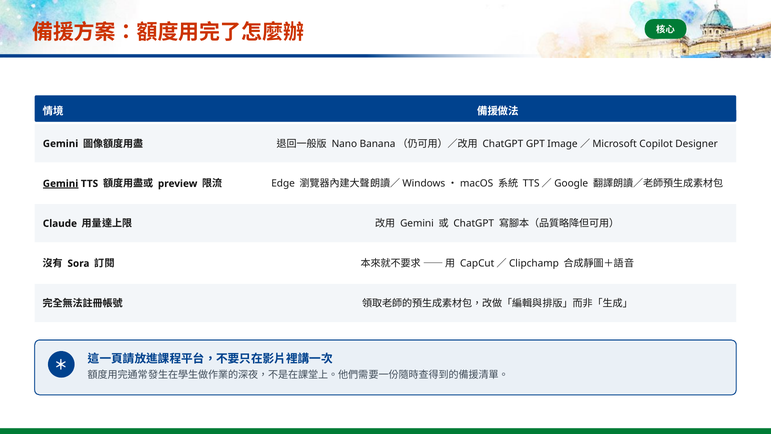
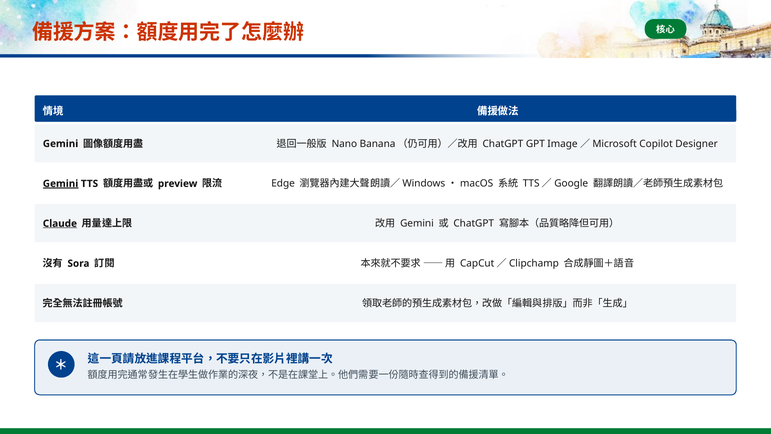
Claude underline: none -> present
